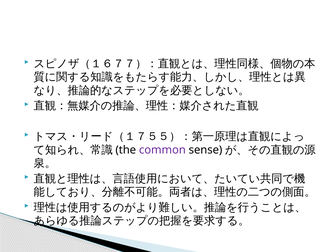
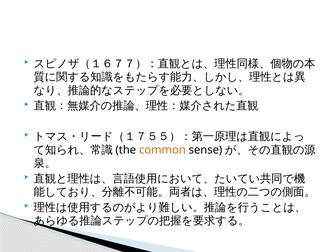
common colour: purple -> orange
